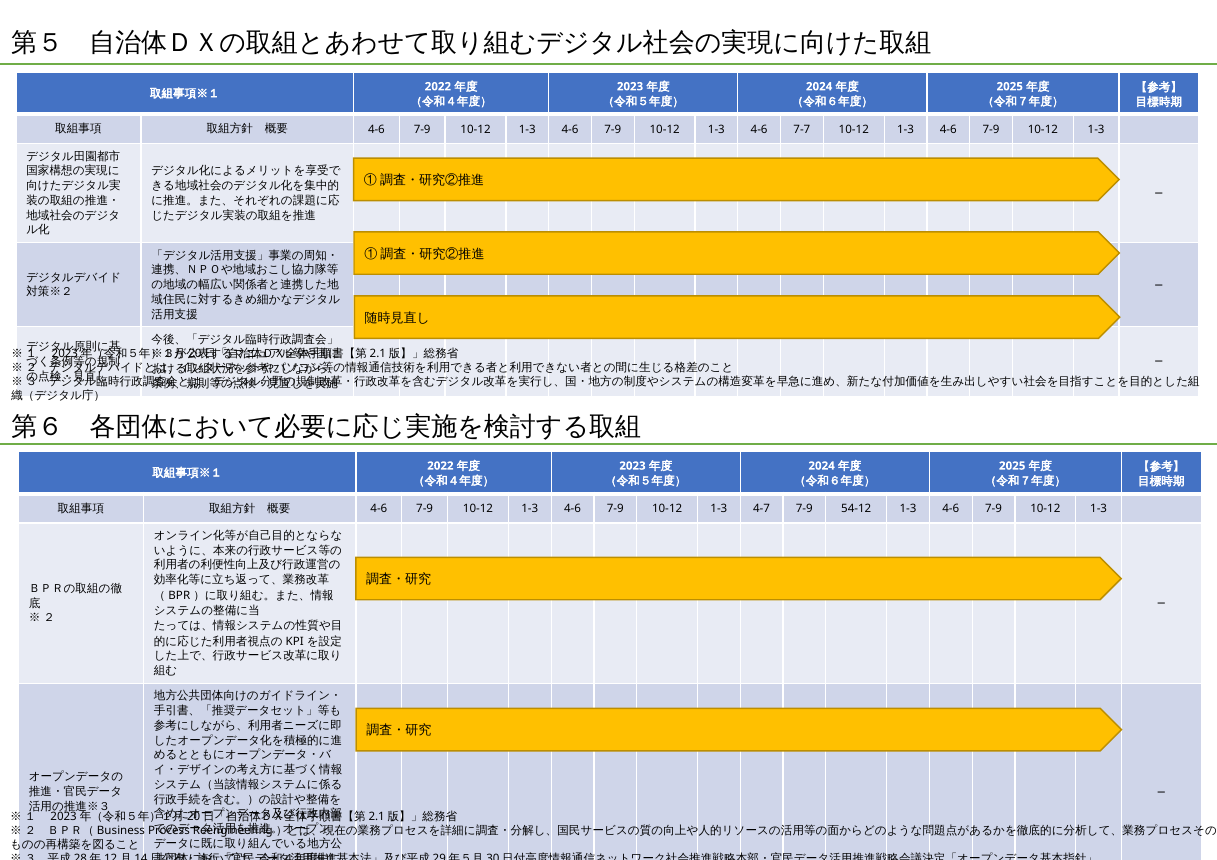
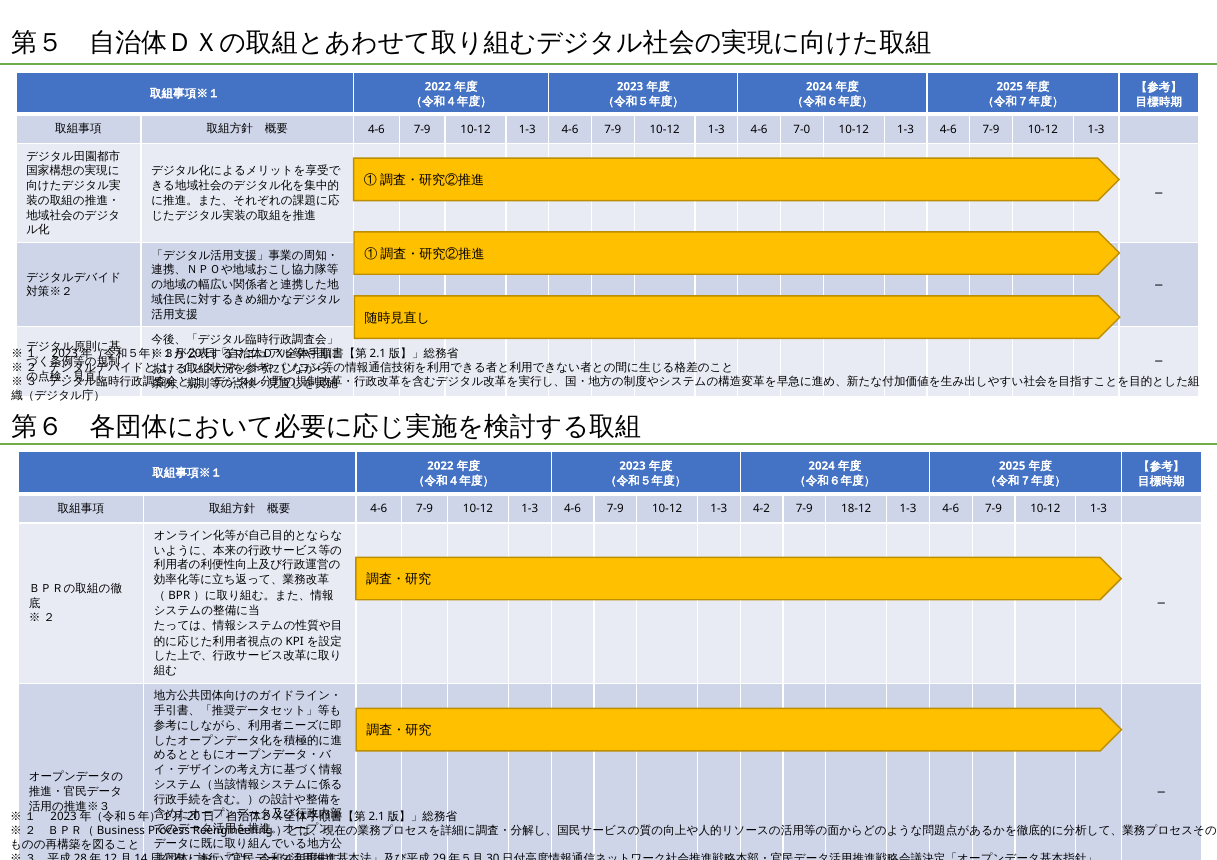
7-7: 7-7 -> 7-0
4-7: 4-7 -> 4-2
54-12: 54-12 -> 18-12
